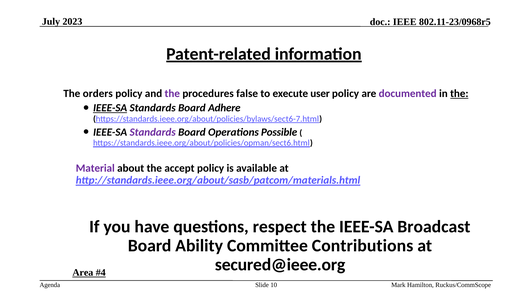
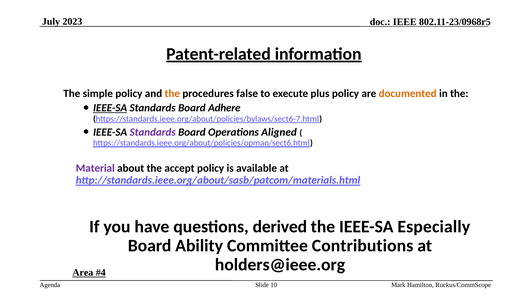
orders: orders -> simple
the at (172, 94) colour: purple -> orange
user: user -> plus
documented colour: purple -> orange
the at (459, 94) underline: present -> none
Possible: Possible -> Aligned
respect: respect -> derived
Broadcast: Broadcast -> Especially
secured@ieee.org: secured@ieee.org -> holders@ieee.org
